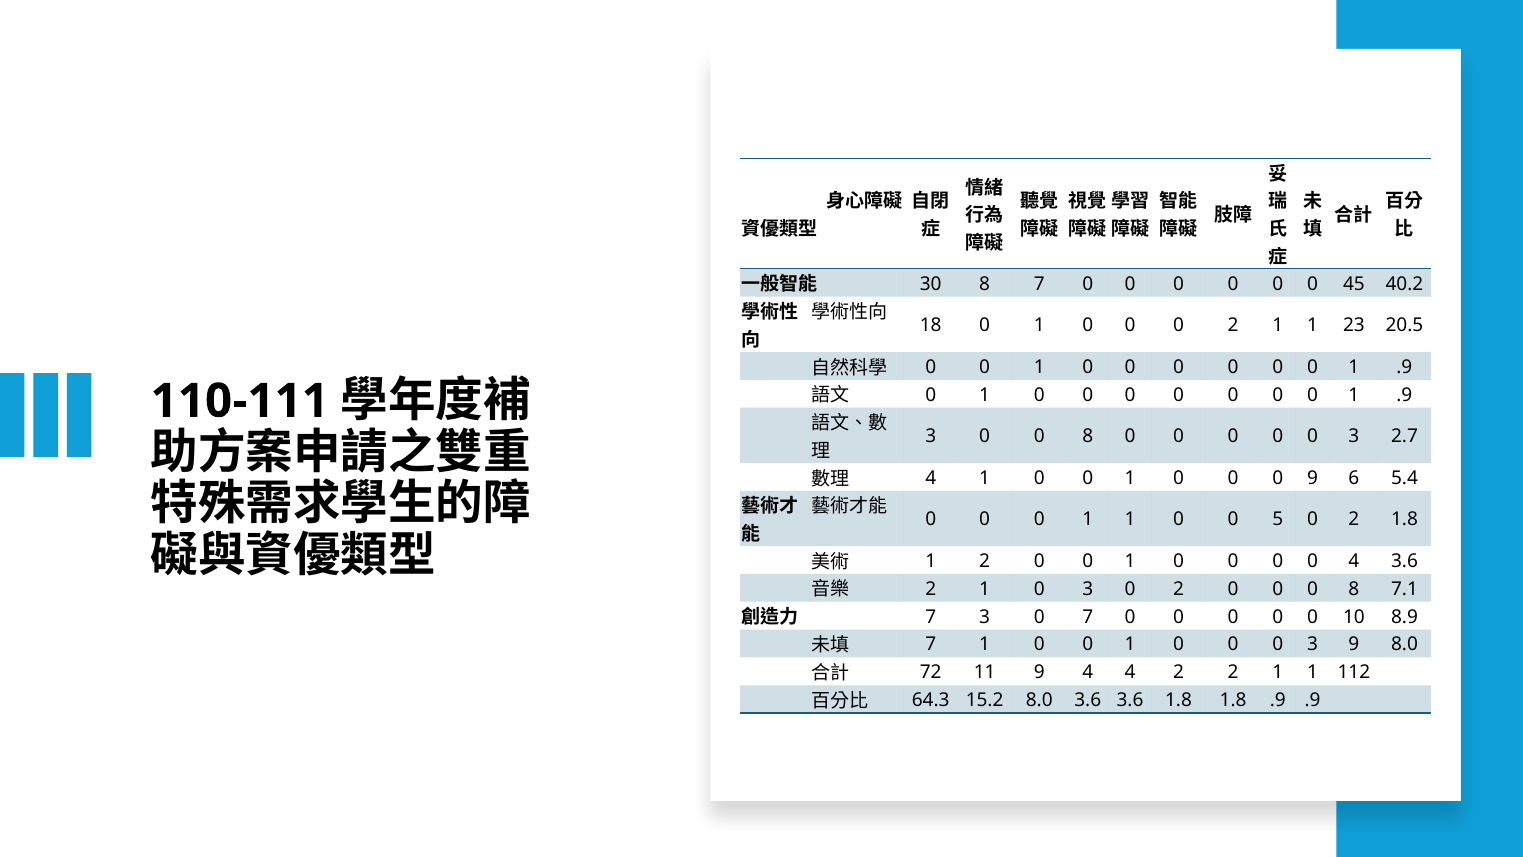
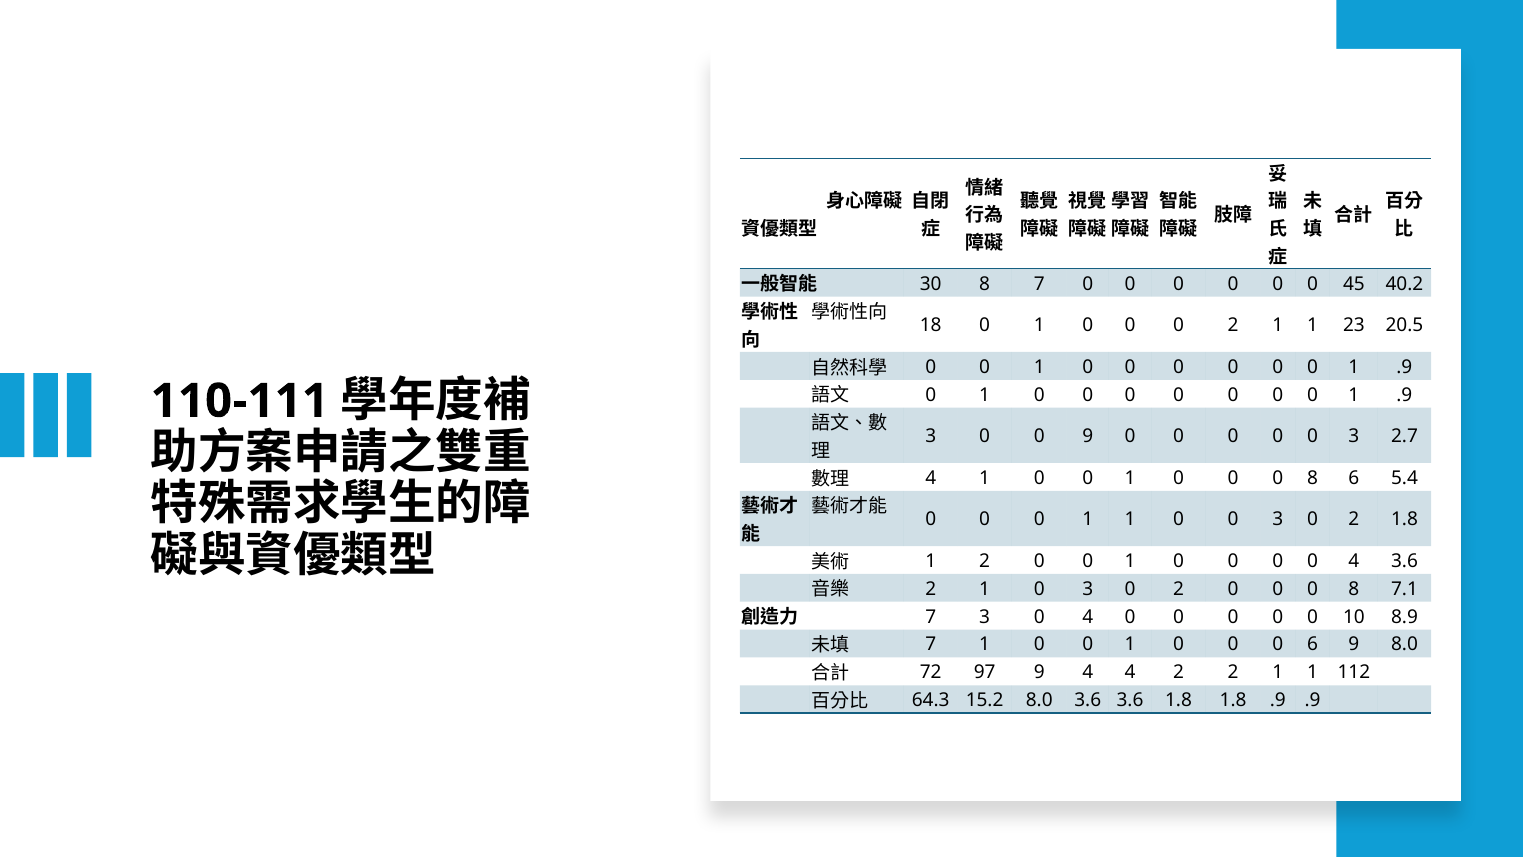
3 0 0 8: 8 -> 9
9 at (1313, 478): 9 -> 8
1 0 0 5: 5 -> 3
3 0 7: 7 -> 4
3 at (1313, 644): 3 -> 6
11: 11 -> 97
